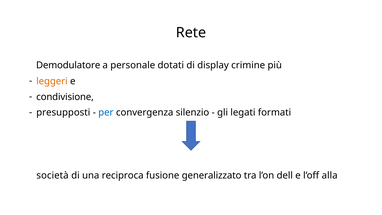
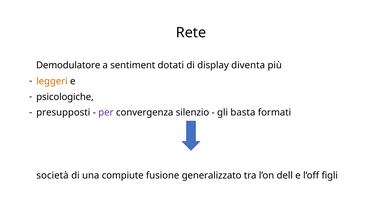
personale: personale -> sentiment
crimine: crimine -> diventa
condivisione: condivisione -> psicologiche
per colour: blue -> purple
legati: legati -> basta
reciproca: reciproca -> compiute
alla: alla -> figli
